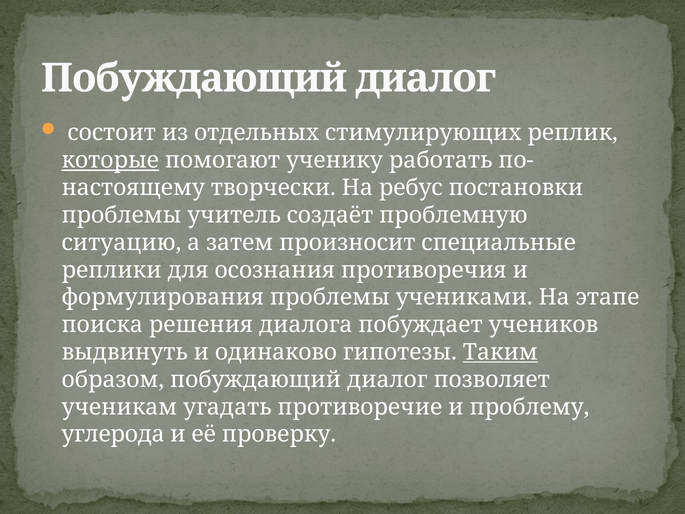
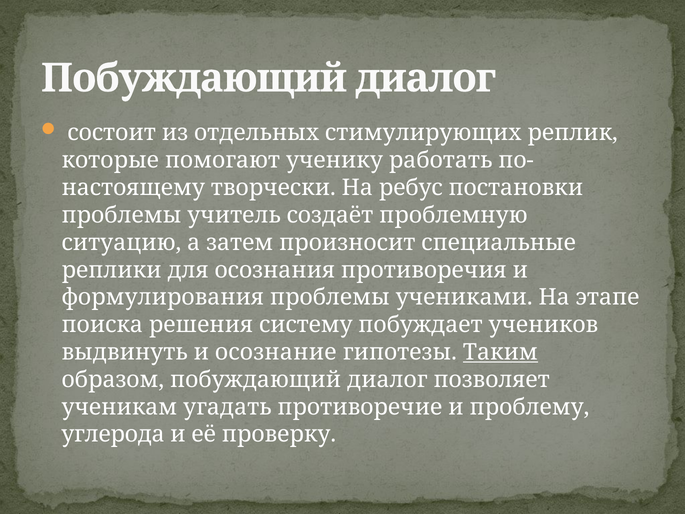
которые underline: present -> none
диалога: диалога -> систему
одинаково: одинаково -> осознание
